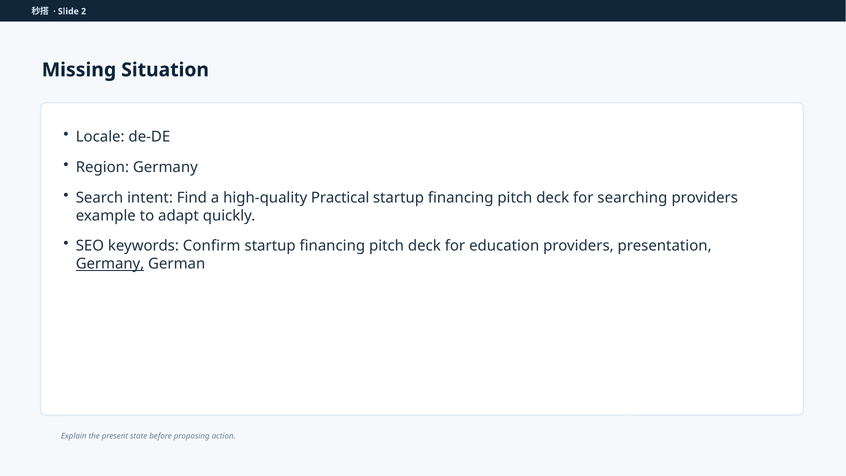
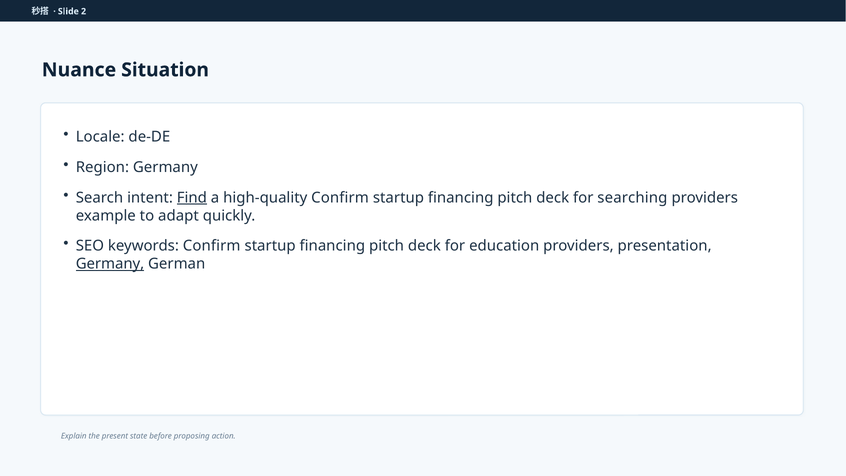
Missing: Missing -> Nuance
Find underline: none -> present
high-quality Practical: Practical -> Confirm
